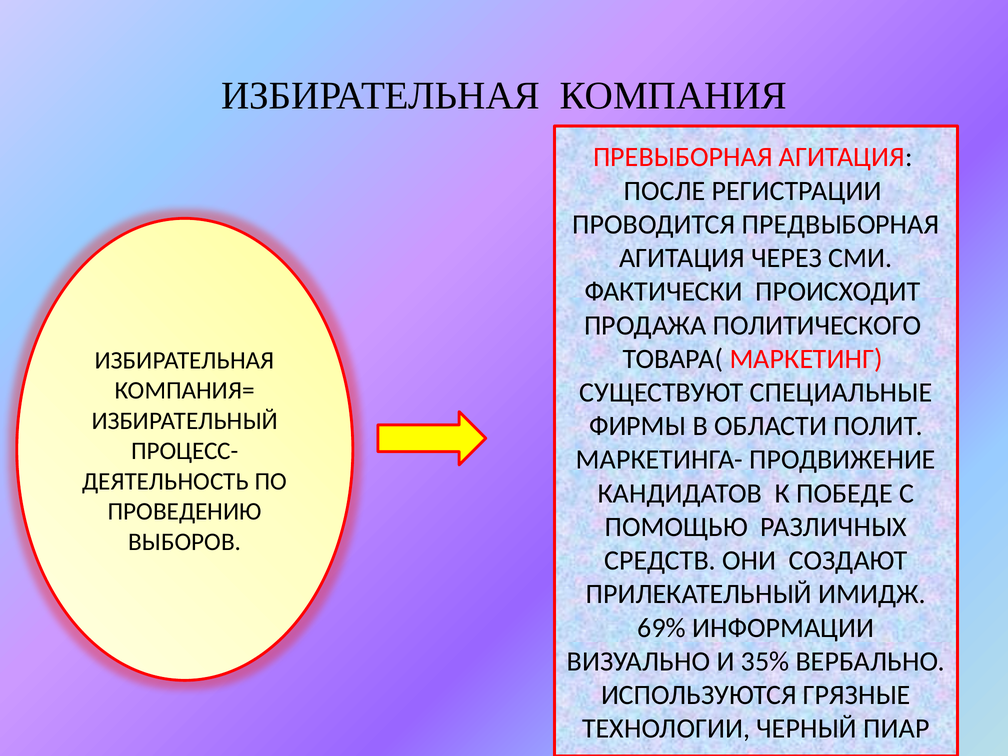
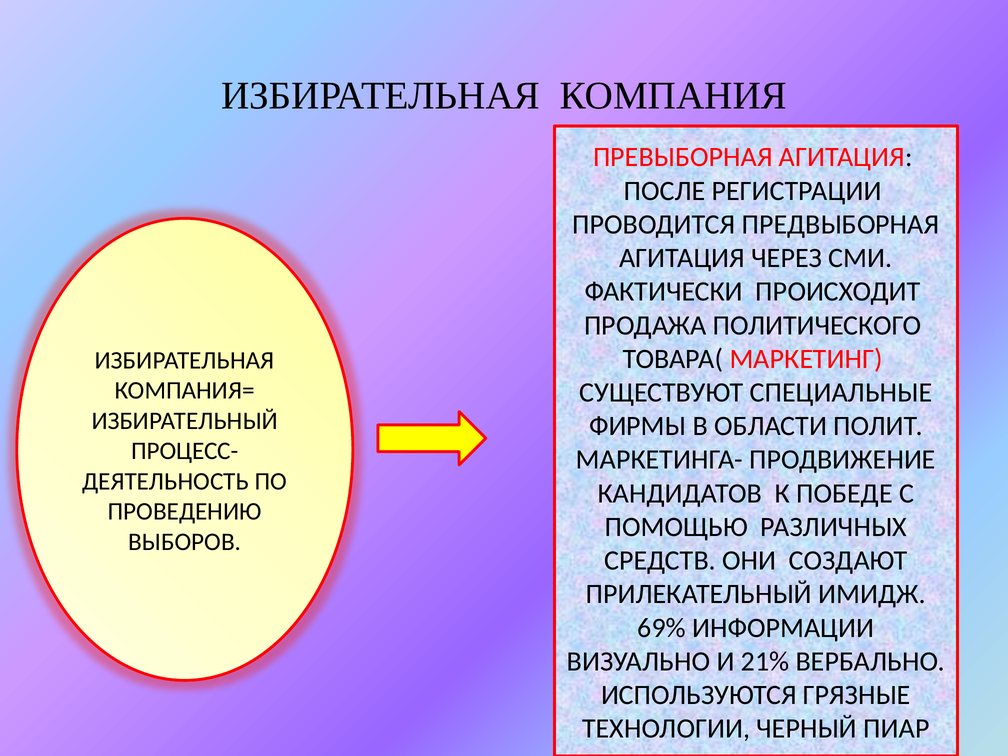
35%: 35% -> 21%
